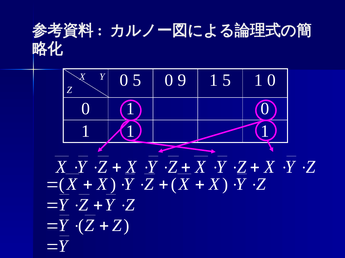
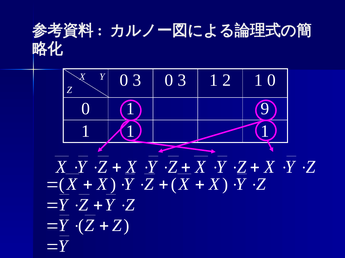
5 at (137, 80): 5 -> 3
9 at (182, 80): 9 -> 3
1 5: 5 -> 2
0 1 0: 0 -> 9
